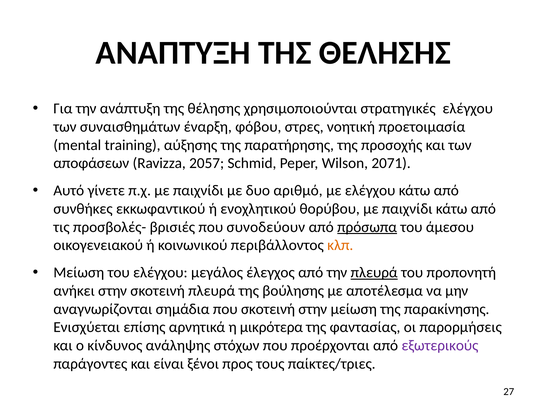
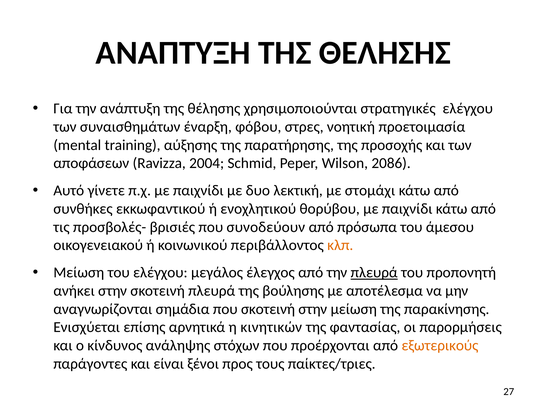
2057: 2057 -> 2004
2071: 2071 -> 2086
αριθμό: αριθμό -> λεκτική
με ελέγχου: ελέγχου -> στομάχι
πρόσωπα underline: present -> none
μικρότερα: μικρότερα -> κινητικών
εξωτερικούς colour: purple -> orange
